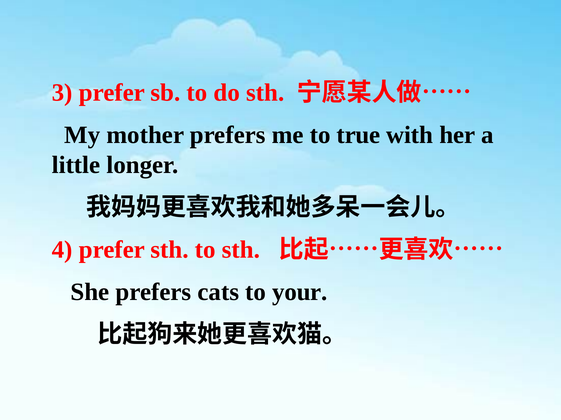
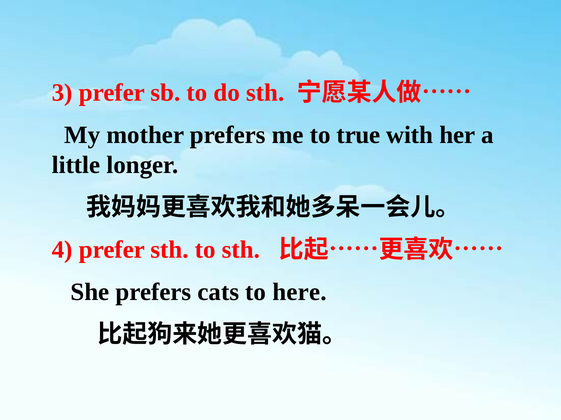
your: your -> here
